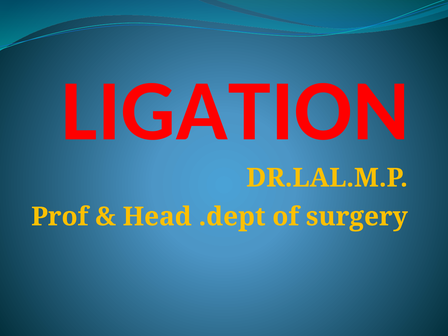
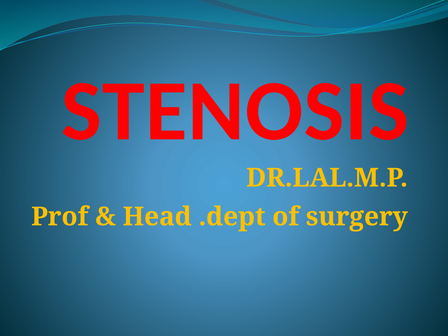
LIGATION: LIGATION -> STENOSIS
